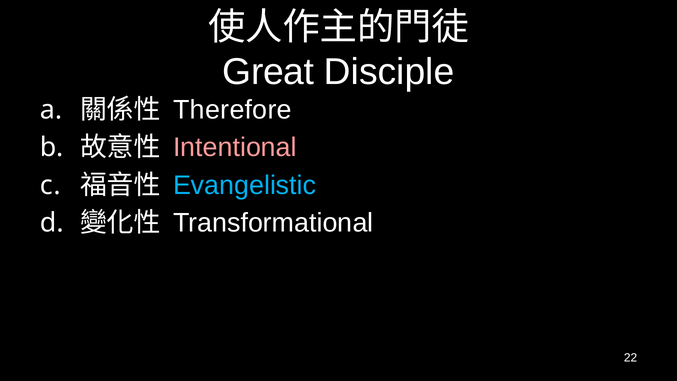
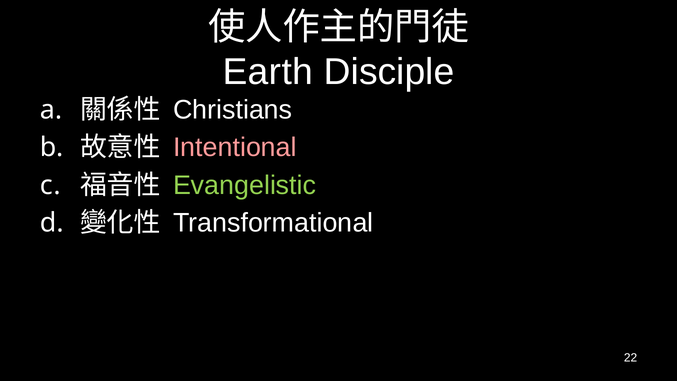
Great: Great -> Earth
Therefore: Therefore -> Christians
Evangelistic colour: light blue -> light green
